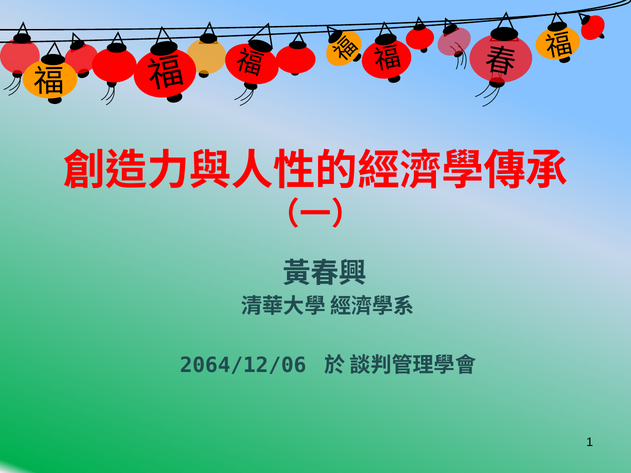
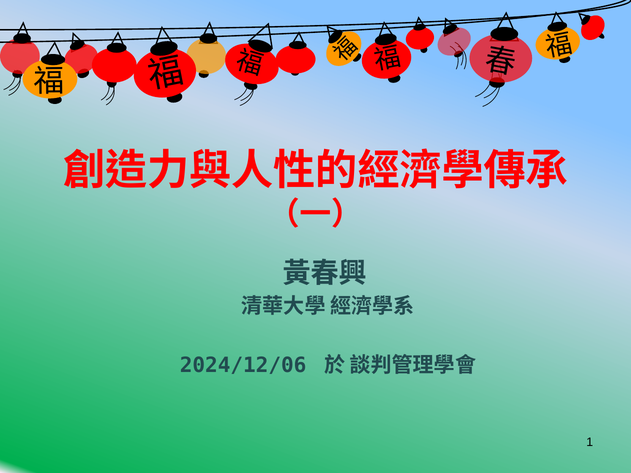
2064/12/06: 2064/12/06 -> 2024/12/06
